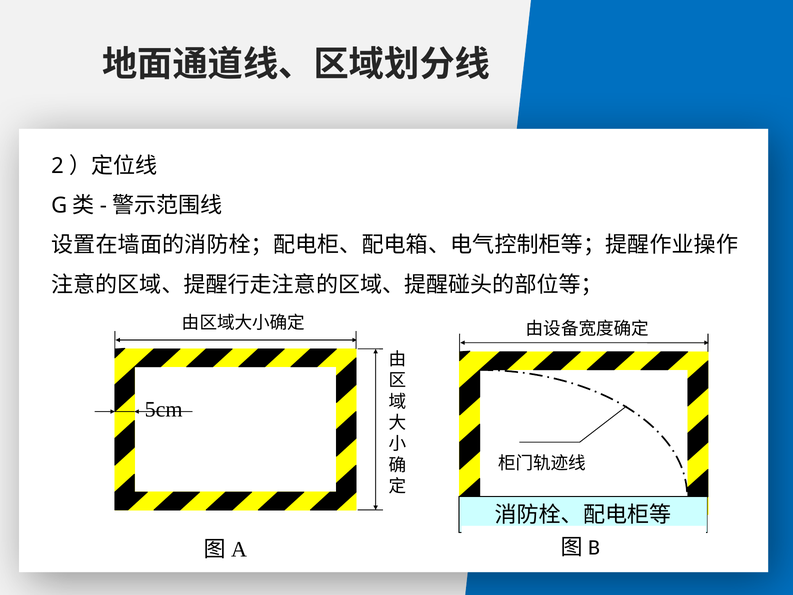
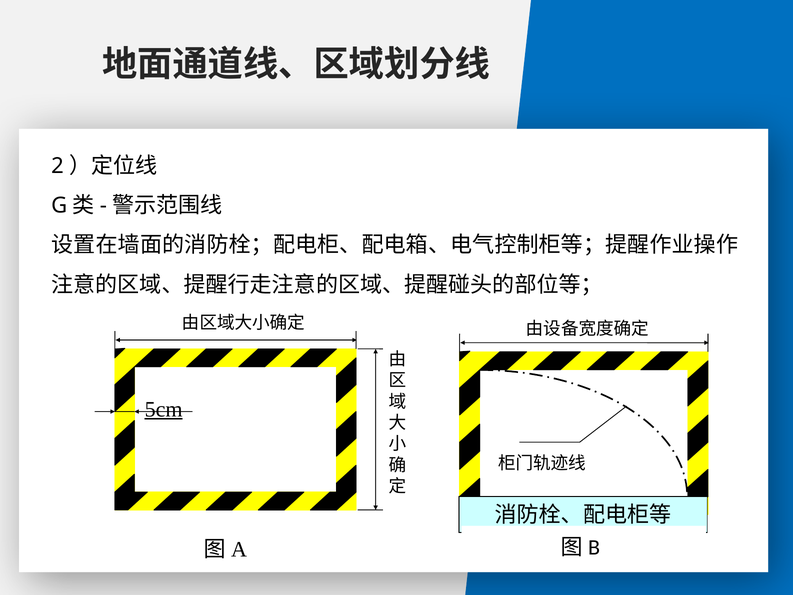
5cm underline: none -> present
